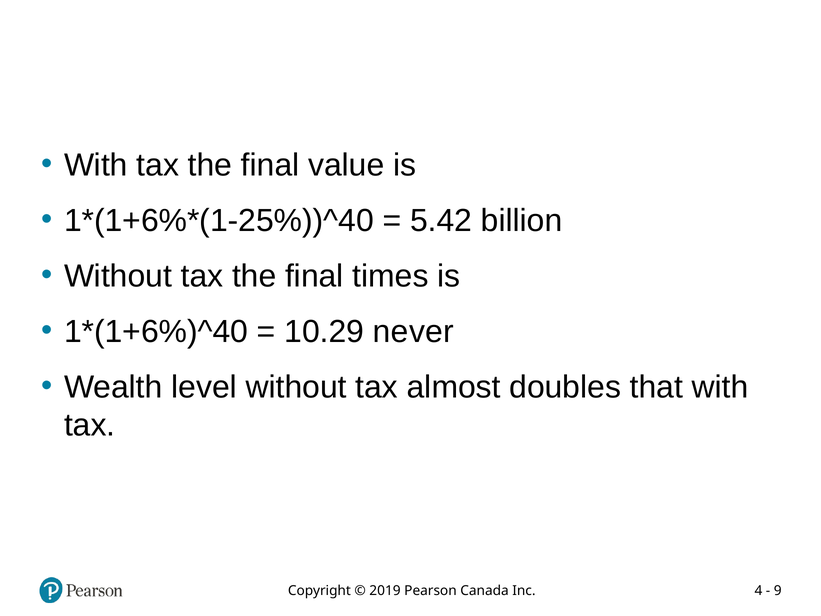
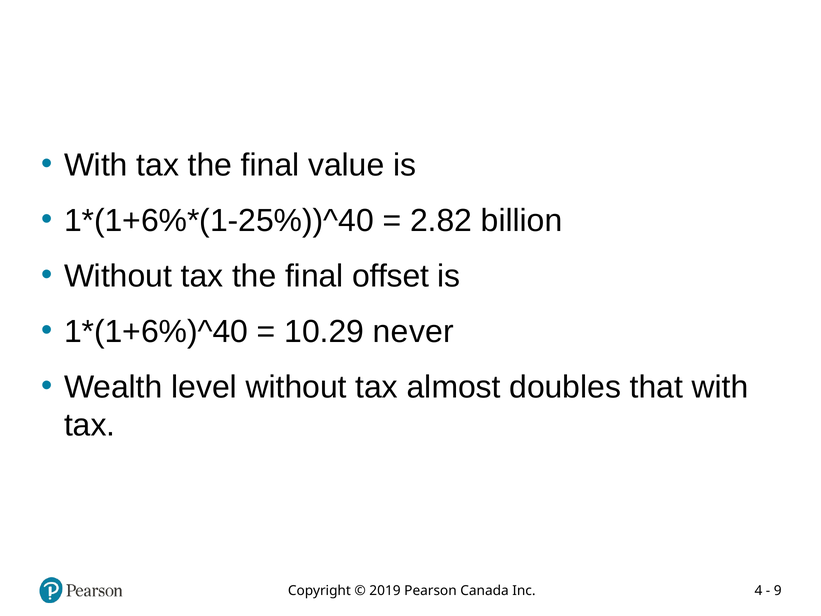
5.42: 5.42 -> 2.82
times: times -> offset
